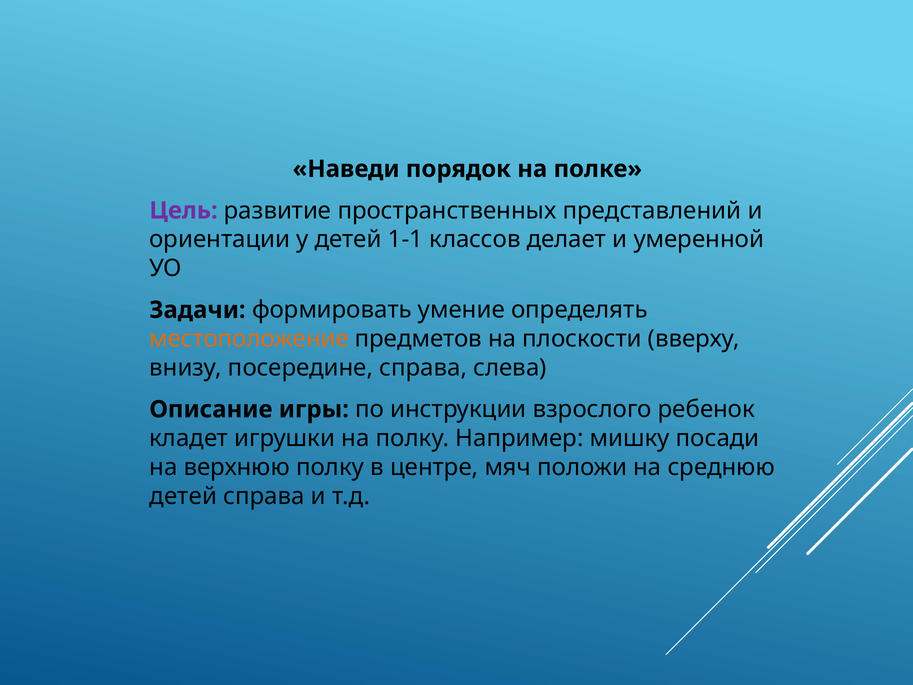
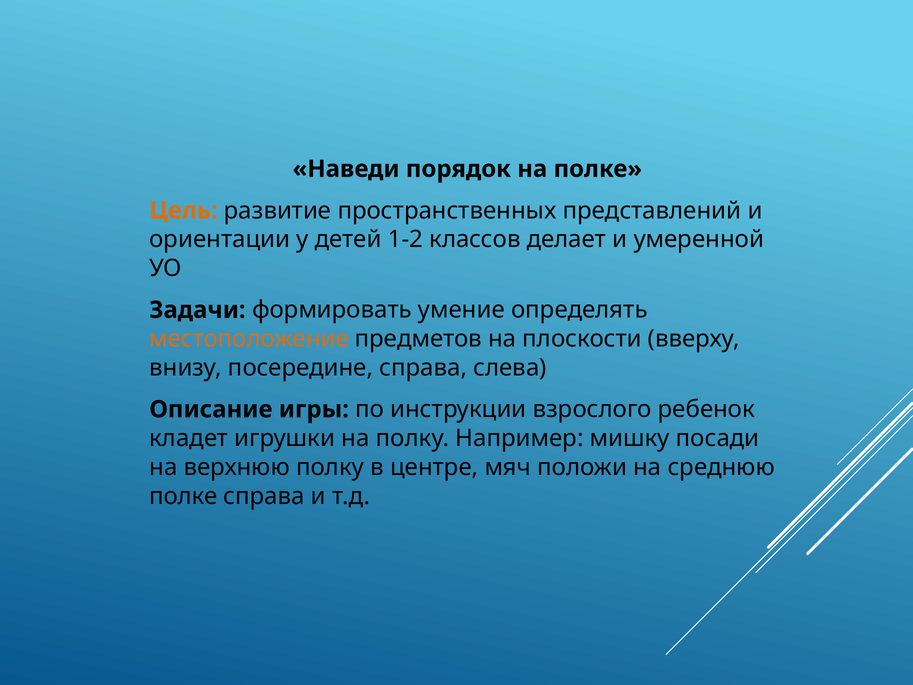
Цель colour: purple -> orange
1-1: 1-1 -> 1-2
детей at (183, 496): детей -> полке
